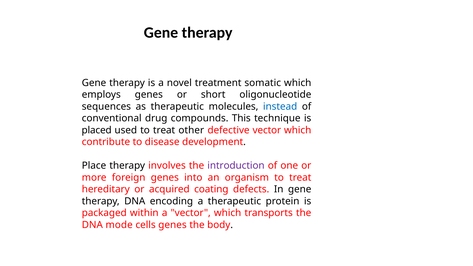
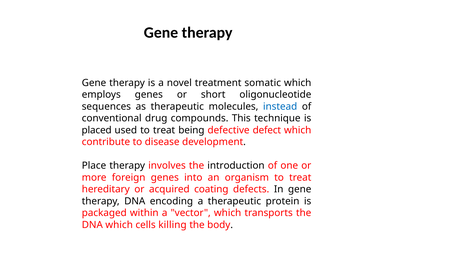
other: other -> being
defective vector: vector -> defect
introduction colour: purple -> black
DNA mode: mode -> which
cells genes: genes -> killing
